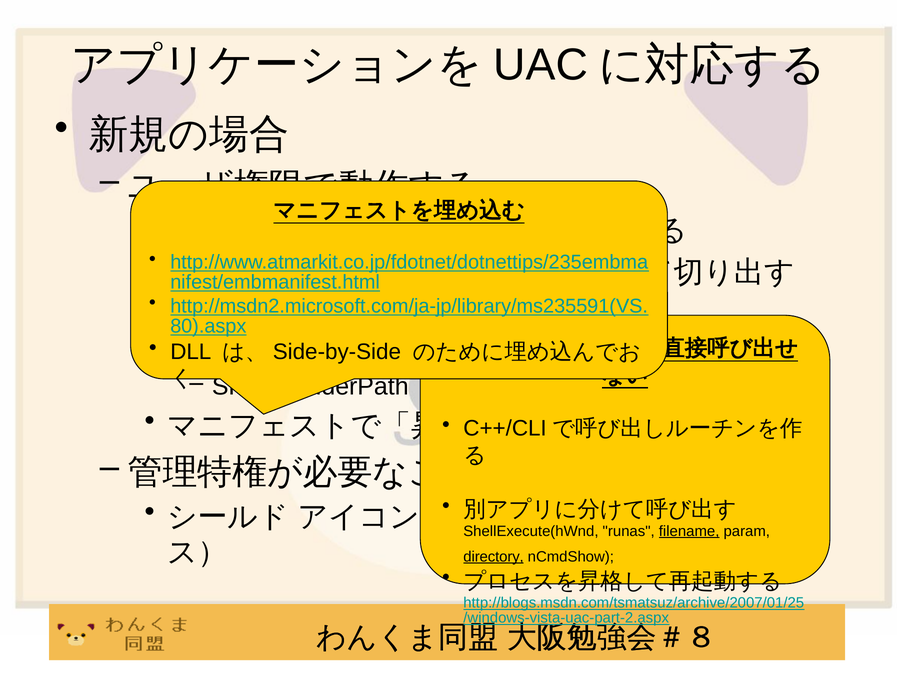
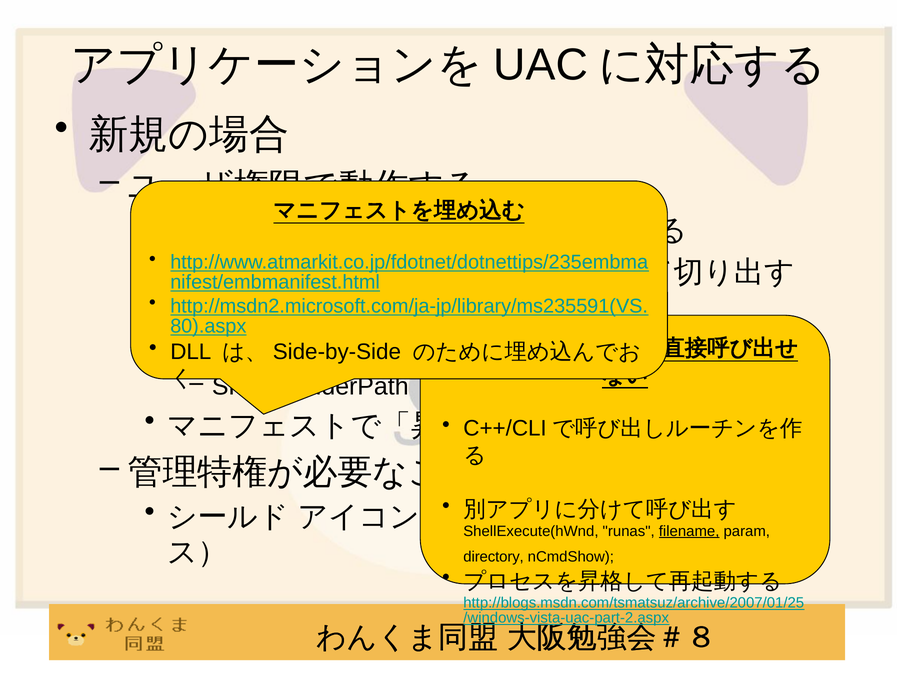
directory underline: present -> none
